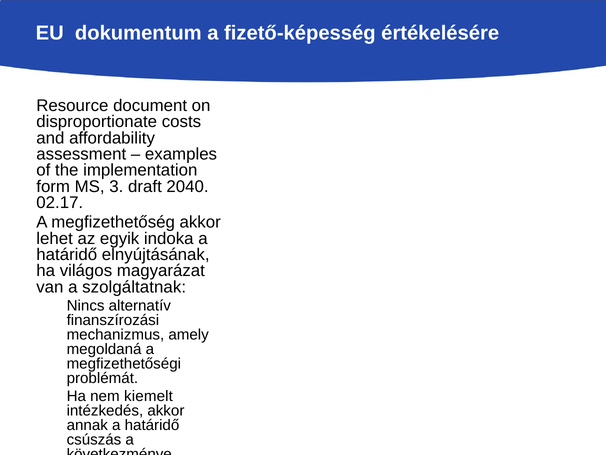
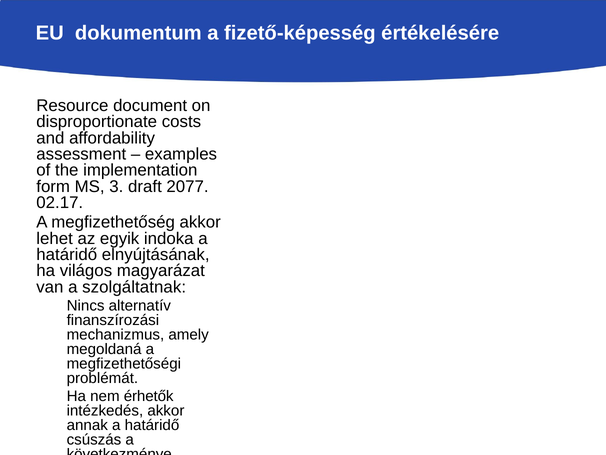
2040: 2040 -> 2077
kiemelt: kiemelt -> érhetők
